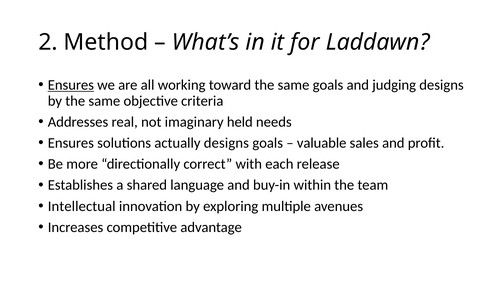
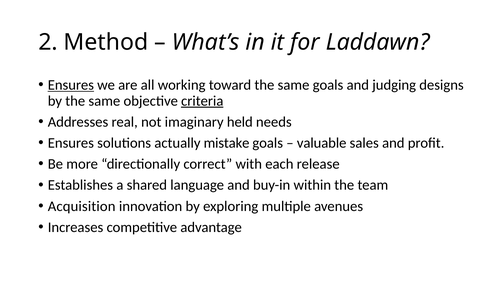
criteria underline: none -> present
actually designs: designs -> mistake
Intellectual: Intellectual -> Acquisition
